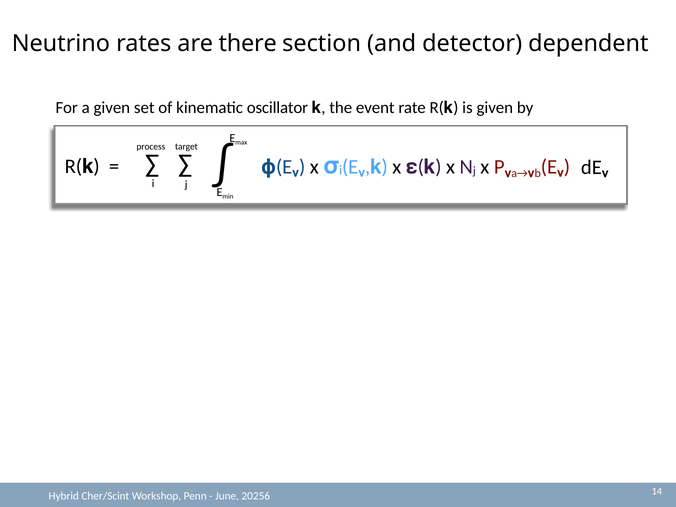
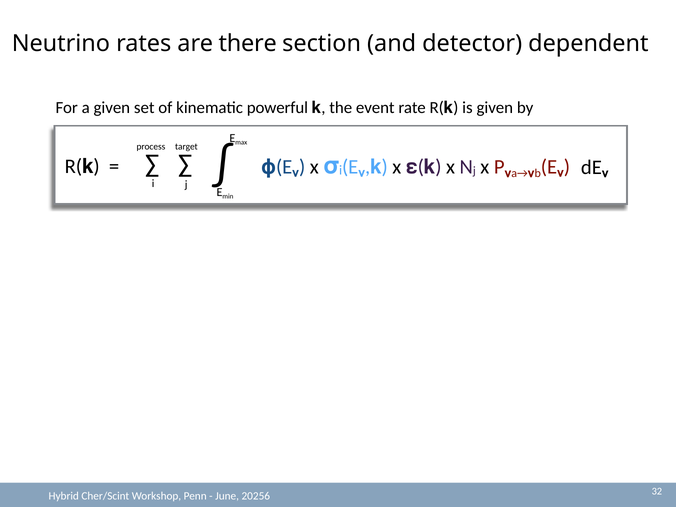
oscillator: oscillator -> powerful
14: 14 -> 32
